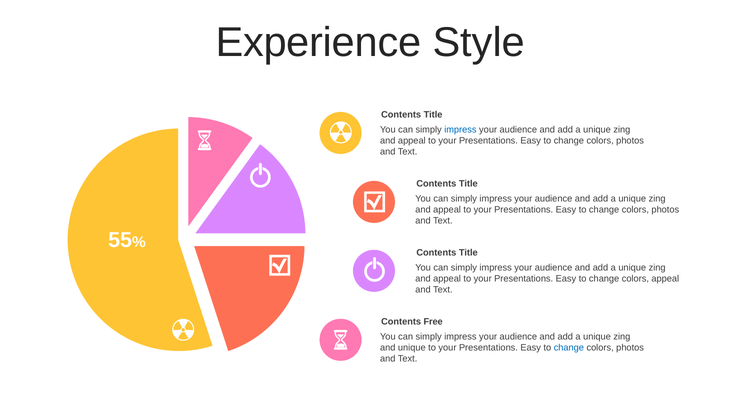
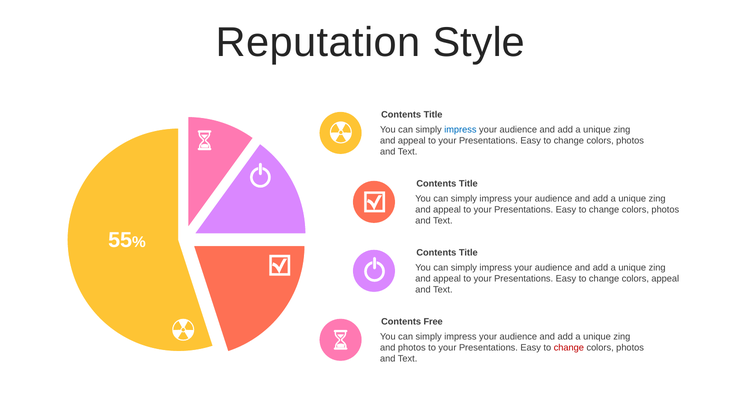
Experience: Experience -> Reputation
and unique: unique -> photos
change at (569, 347) colour: blue -> red
